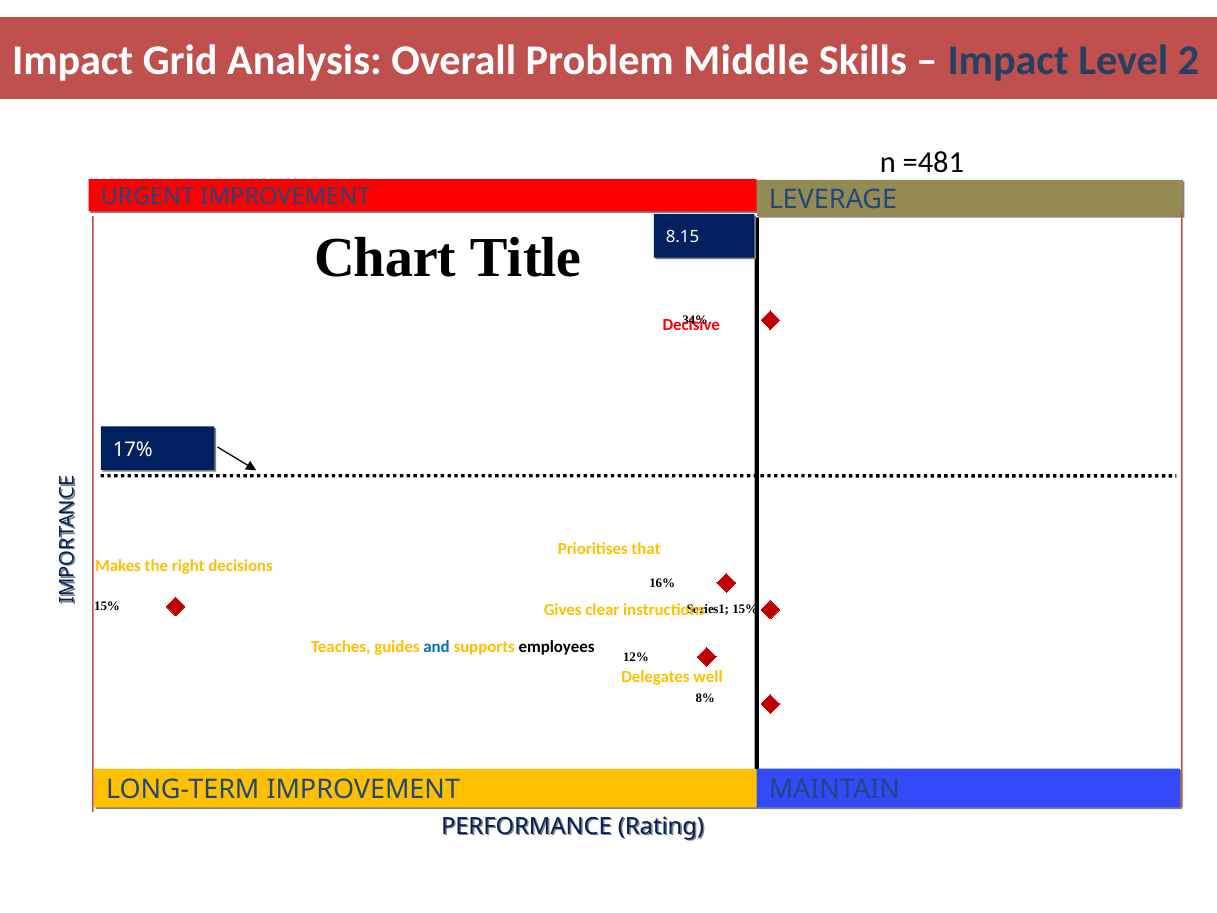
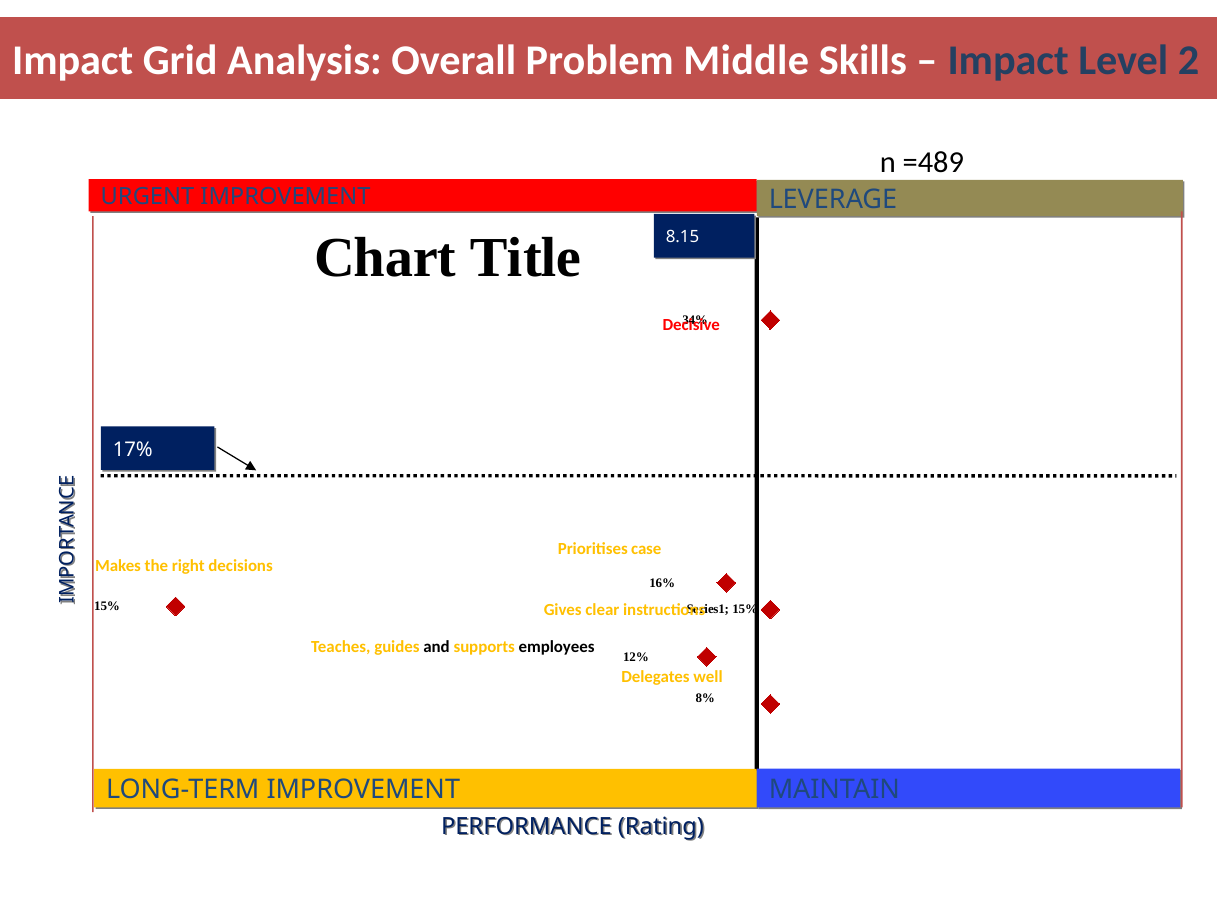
=481: =481 -> =489
that: that -> case
and colour: blue -> black
